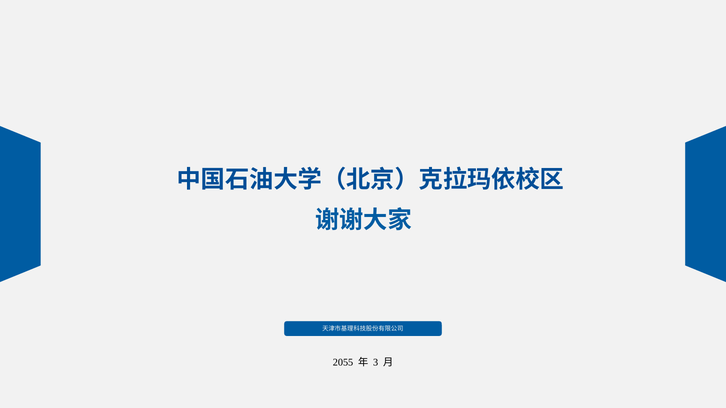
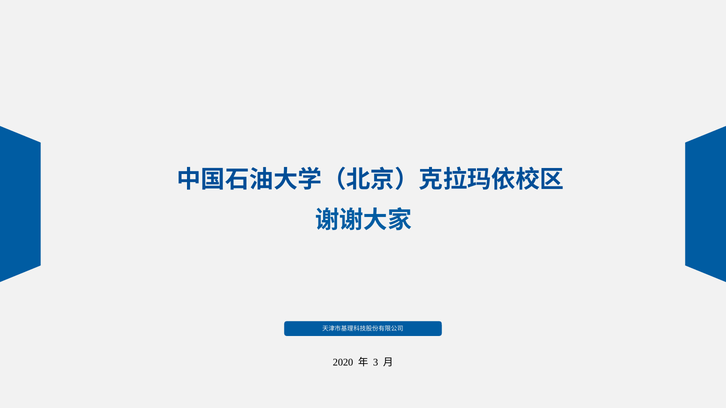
2055: 2055 -> 2020
